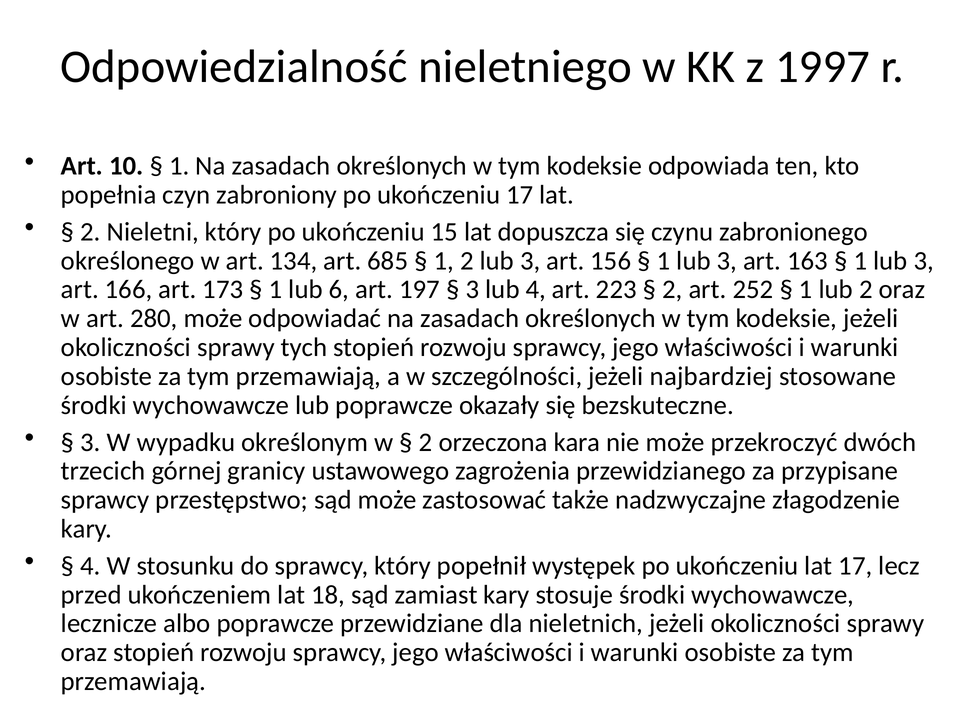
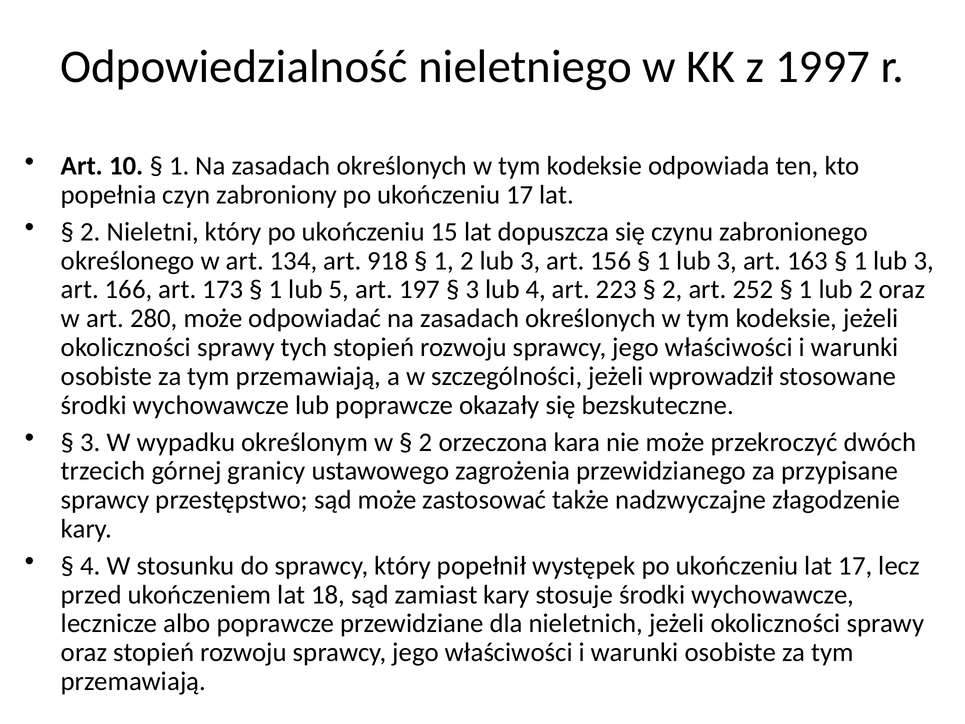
685: 685 -> 918
6: 6 -> 5
najbardziej: najbardziej -> wprowadził
